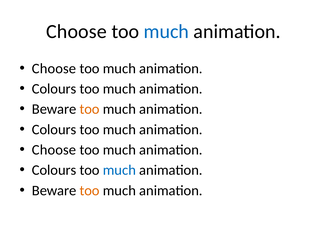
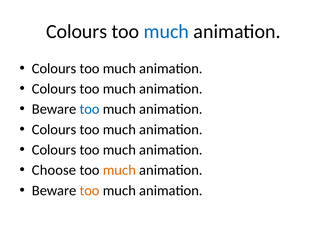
Choose at (76, 32): Choose -> Colours
Choose at (54, 69): Choose -> Colours
too at (90, 109) colour: orange -> blue
Choose at (54, 150): Choose -> Colours
Colours at (54, 170): Colours -> Choose
much at (119, 170) colour: blue -> orange
